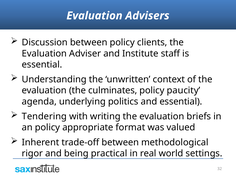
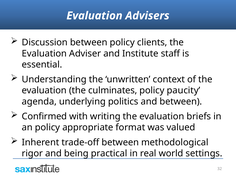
and essential: essential -> between
Tendering: Tendering -> Confirmed
